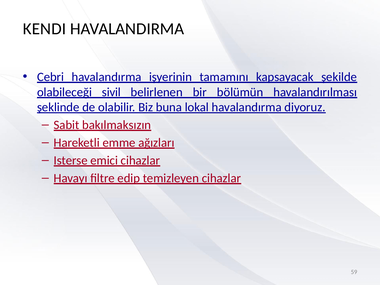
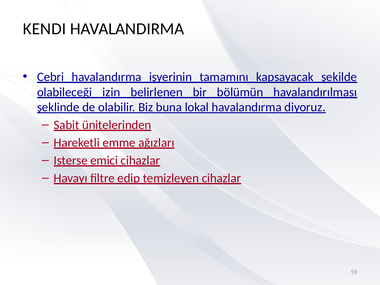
sivil: sivil -> izin
bakılmaksızın: bakılmaksızın -> ünitelerinden
